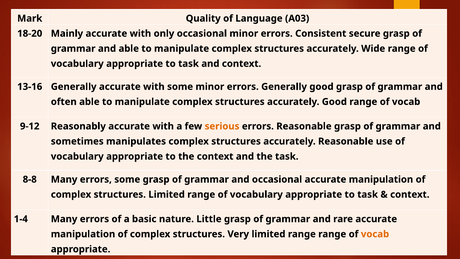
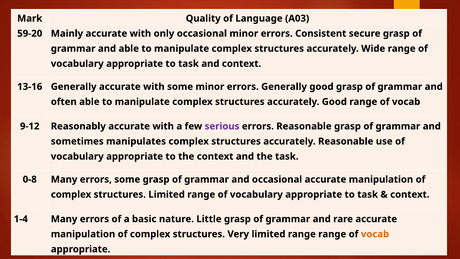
18-20: 18-20 -> 59-20
serious colour: orange -> purple
8-8: 8-8 -> 0-8
